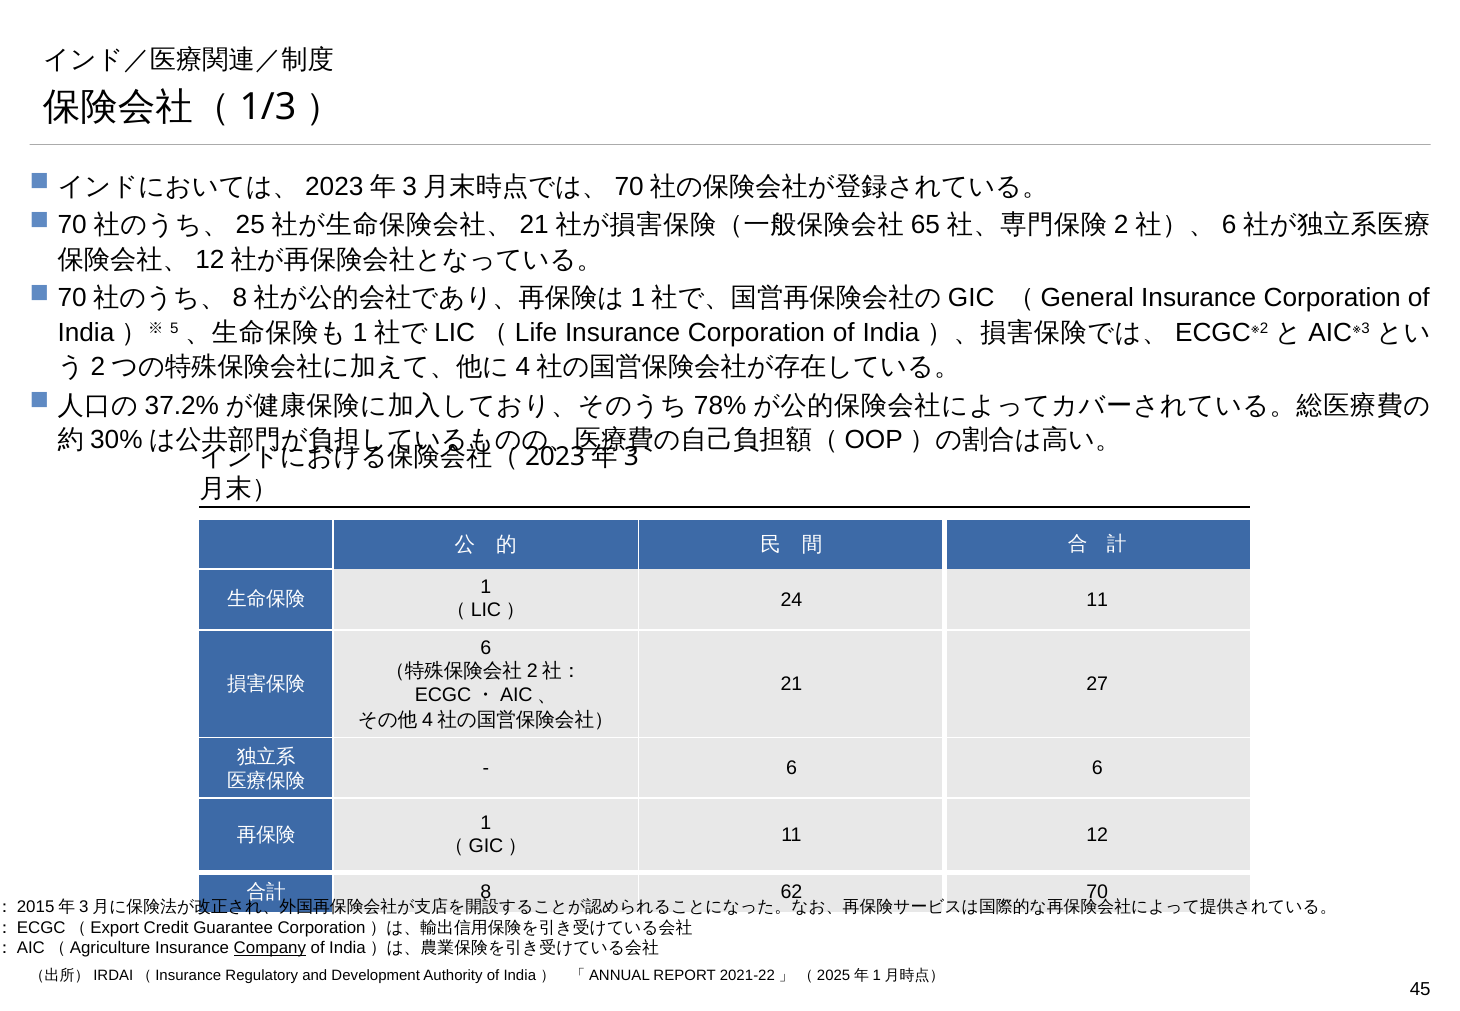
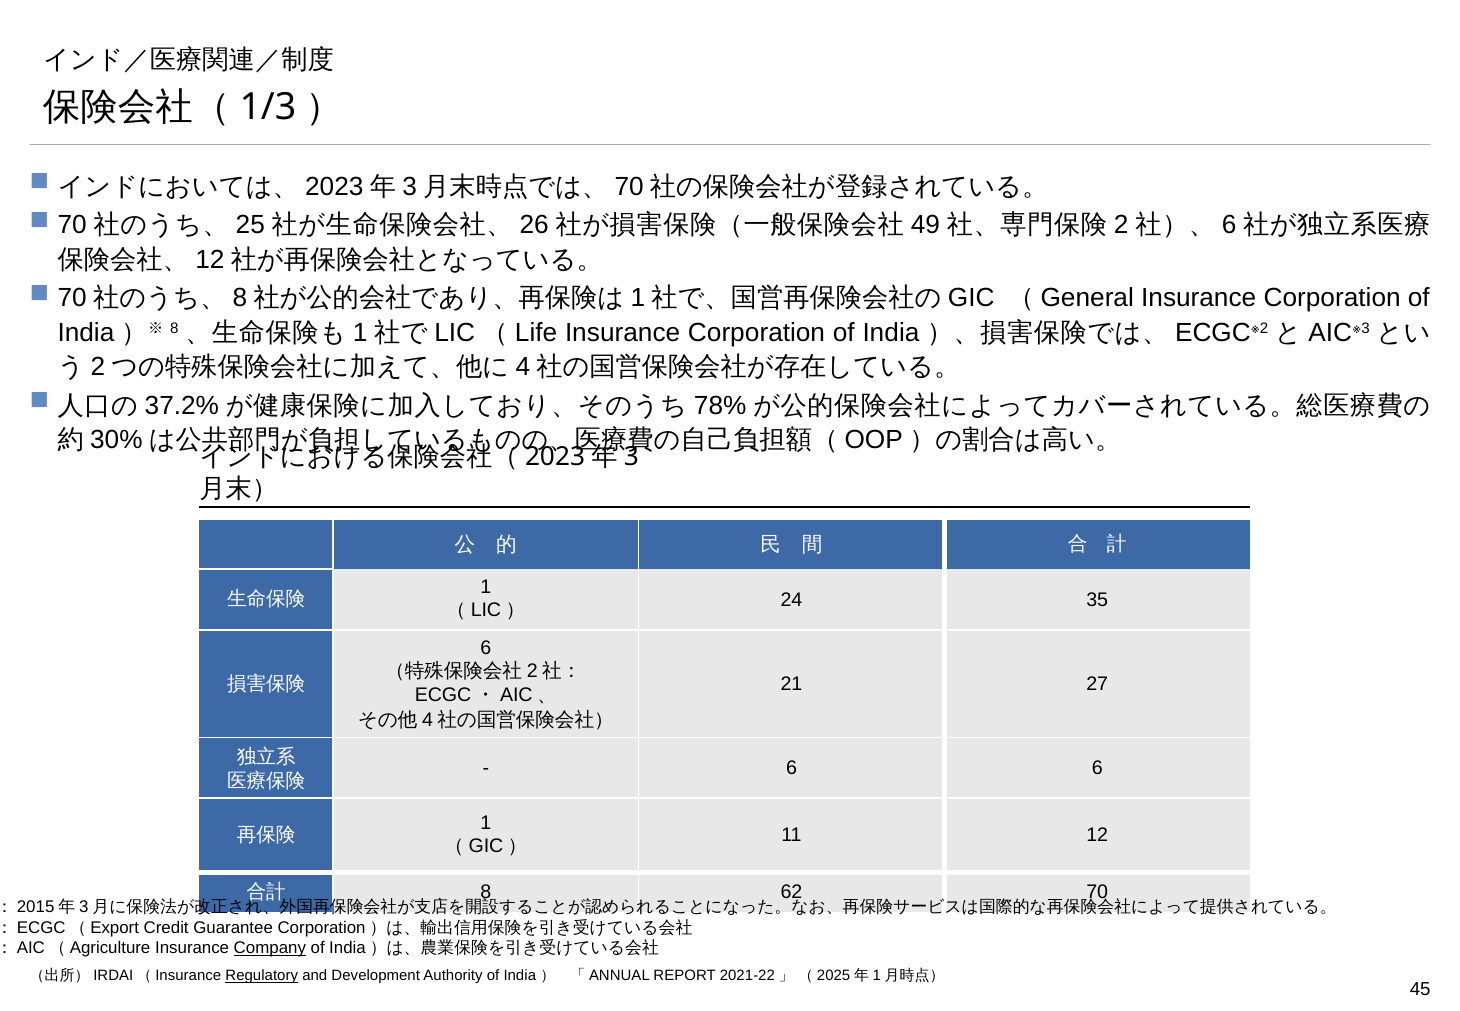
21 at (534, 225): 21 -> 26
65: 65 -> 49
5 at (174, 328): 5 -> 8
24 11: 11 -> 35
Regulatory underline: none -> present
